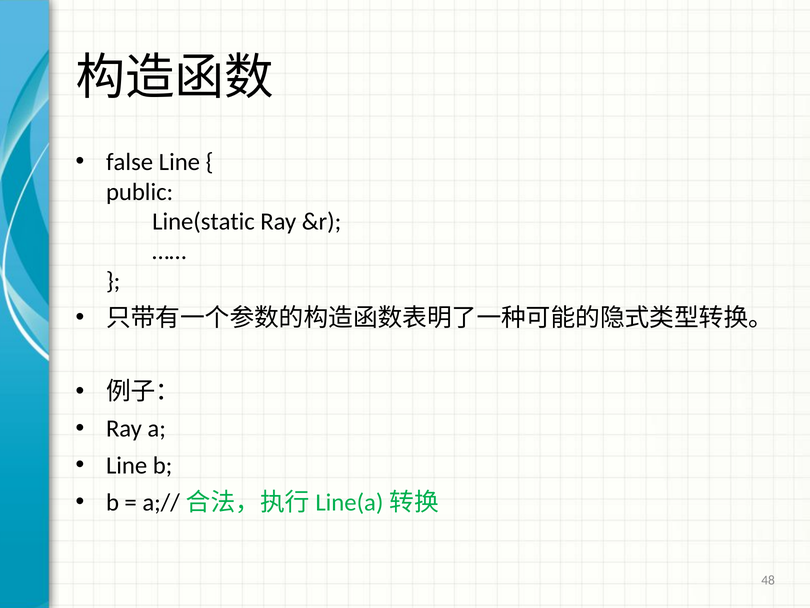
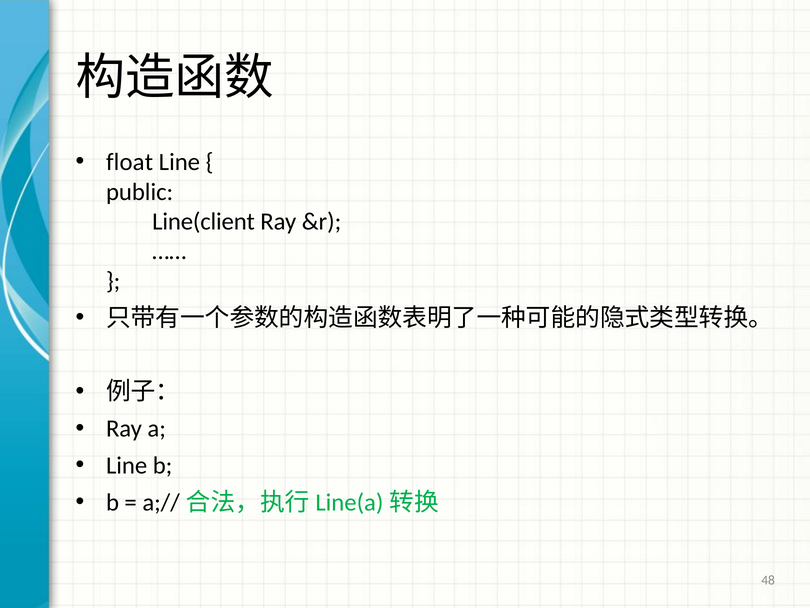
false: false -> float
Line(static: Line(static -> Line(client
